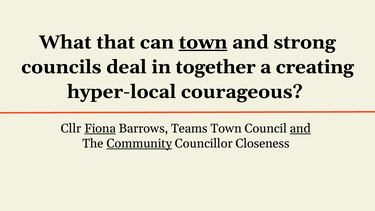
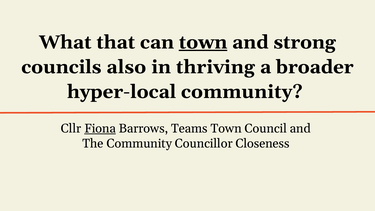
deal: deal -> also
together: together -> thriving
creating: creating -> broader
hyper-local courageous: courageous -> community
and at (300, 128) underline: present -> none
Community at (139, 143) underline: present -> none
